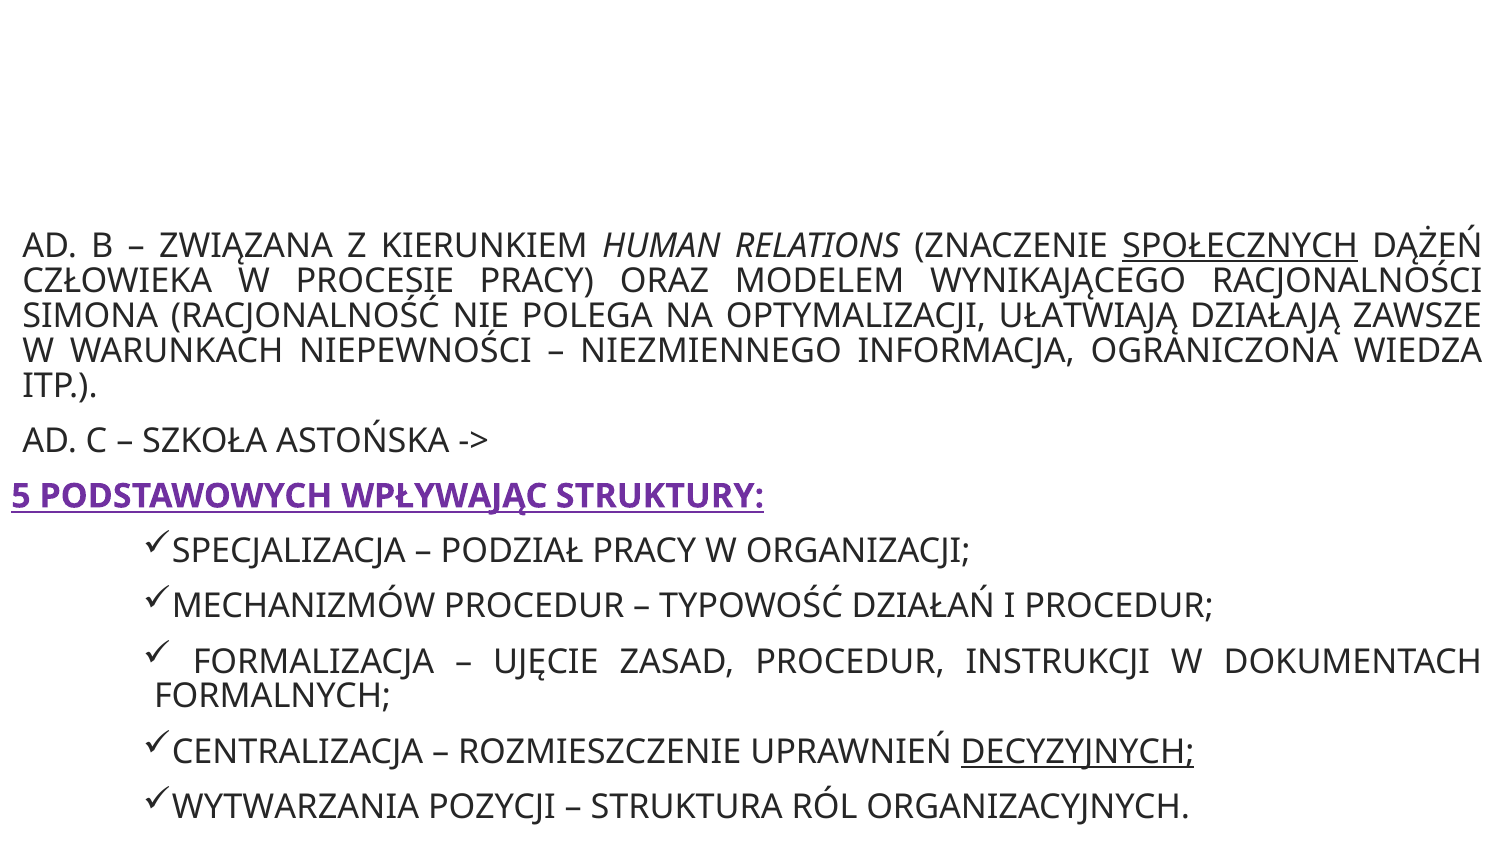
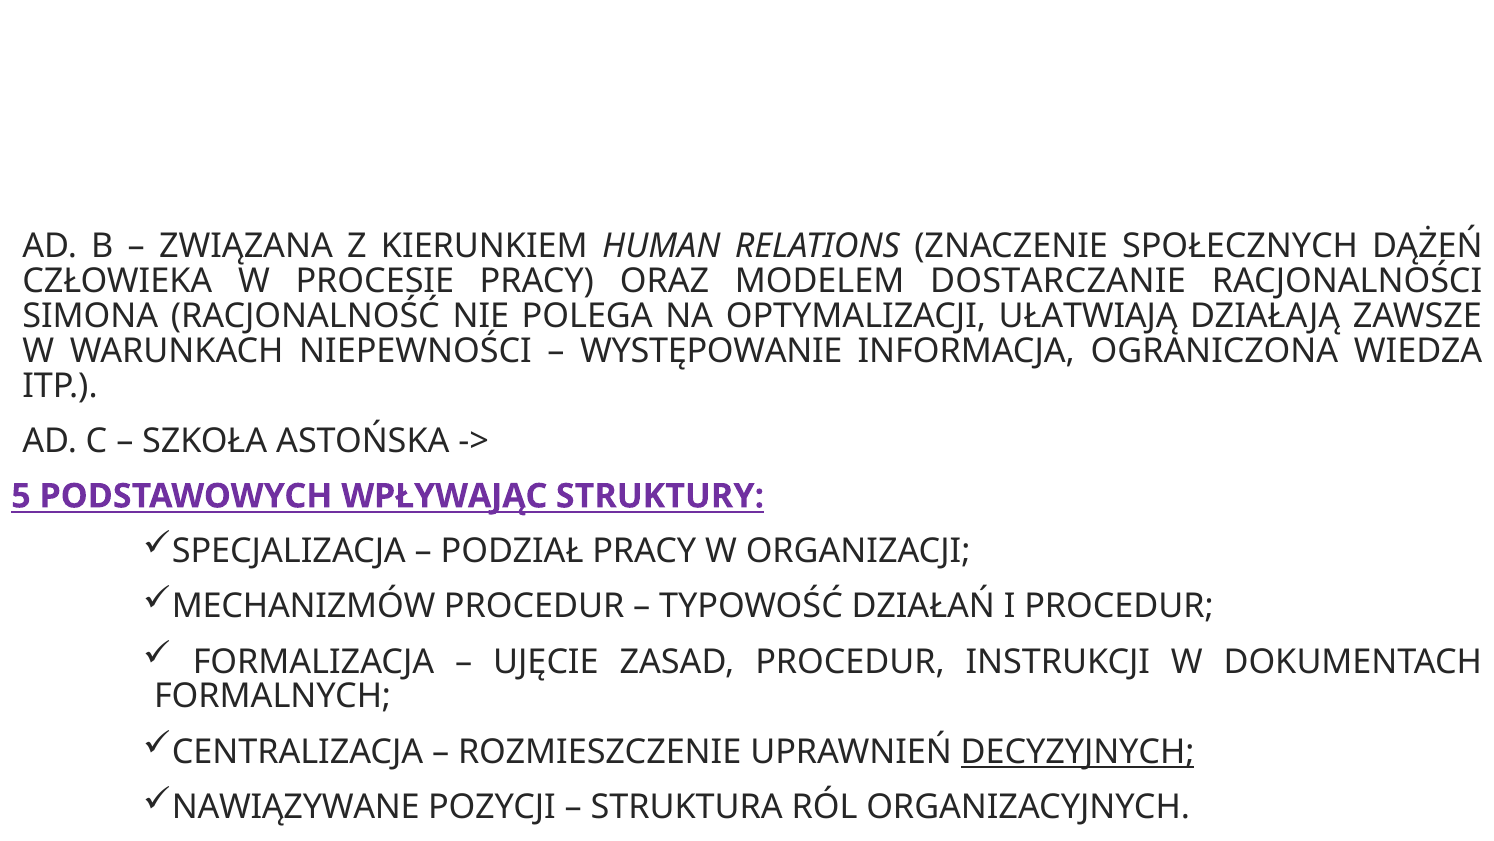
SPOŁECZNYCH underline: present -> none
WYNIKAJĄCEGO: WYNIKAJĄCEGO -> DOSTARCZANIE
NIEZMIENNEGO: NIEZMIENNEGO -> WYSTĘPOWANIE
WYTWARZANIA: WYTWARZANIA -> NAWIĄZYWANE
